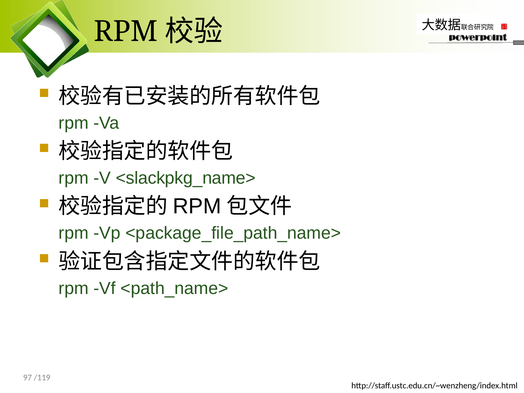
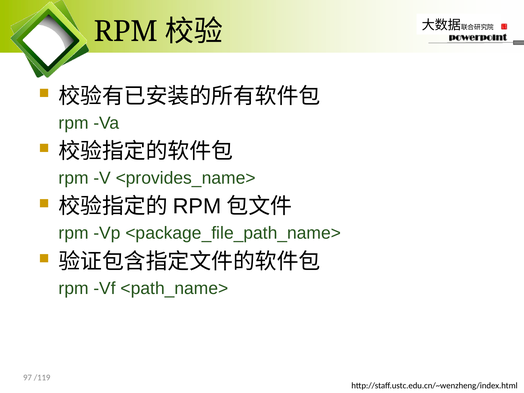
<slackpkg_name>: <slackpkg_name> -> <provides_name>
